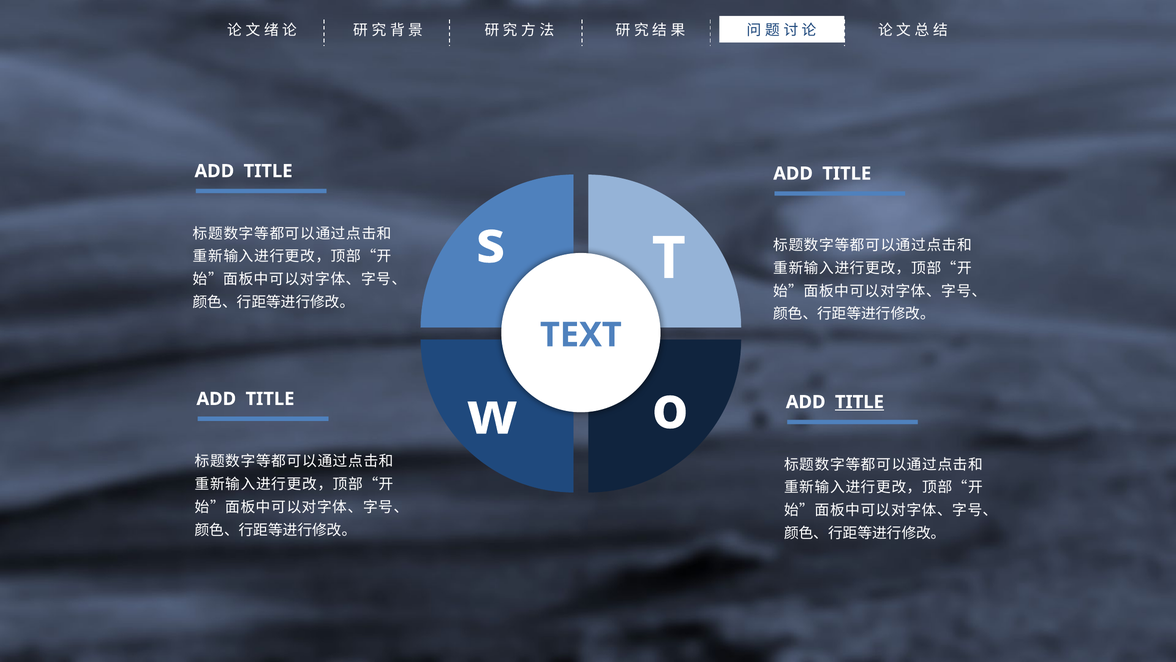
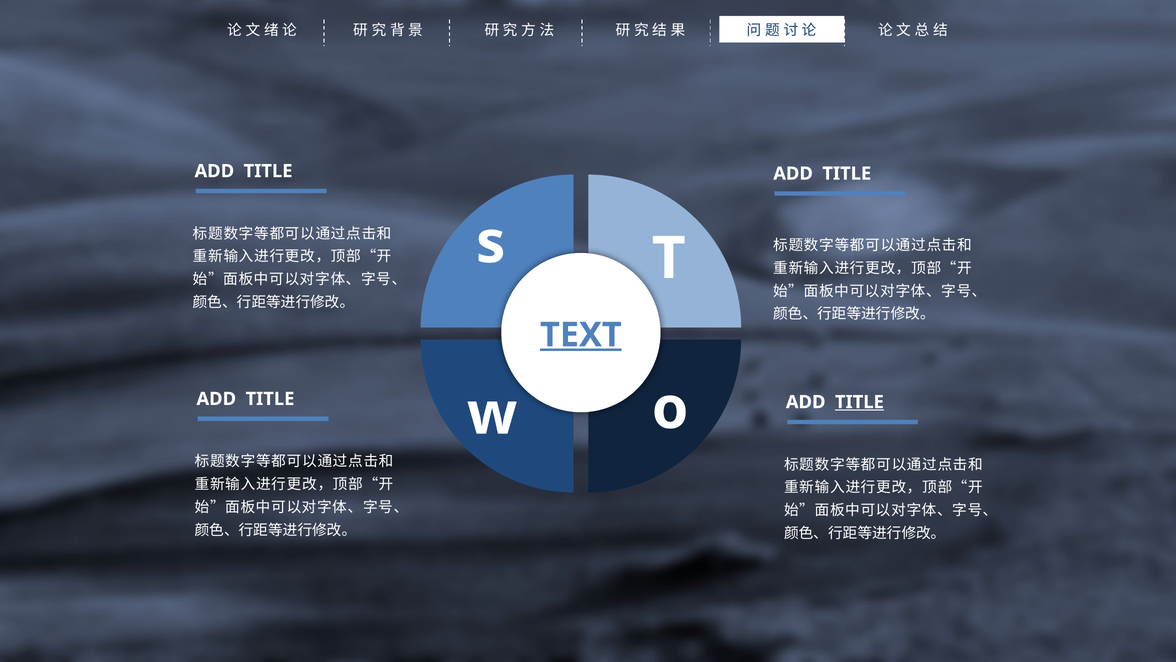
TEXT underline: none -> present
